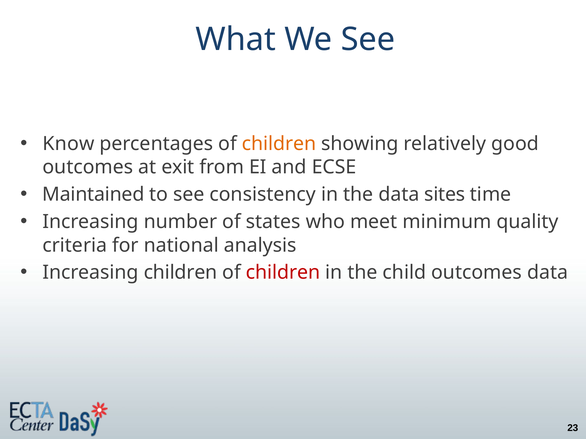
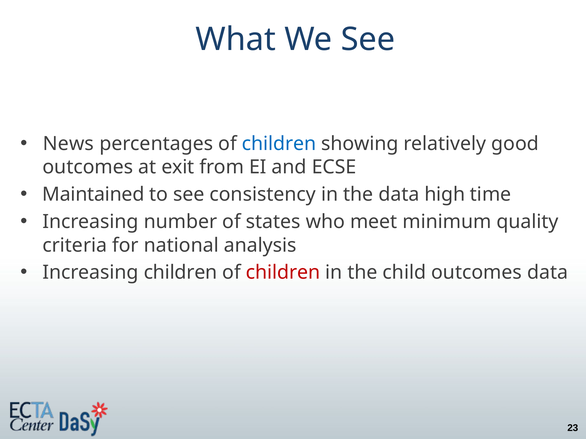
Know: Know -> News
children at (279, 144) colour: orange -> blue
sites: sites -> high
